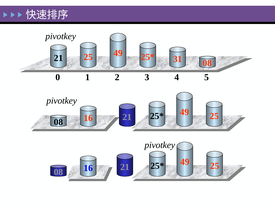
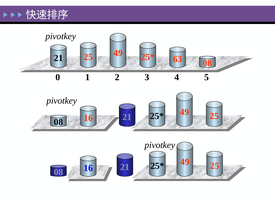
31: 31 -> 63
